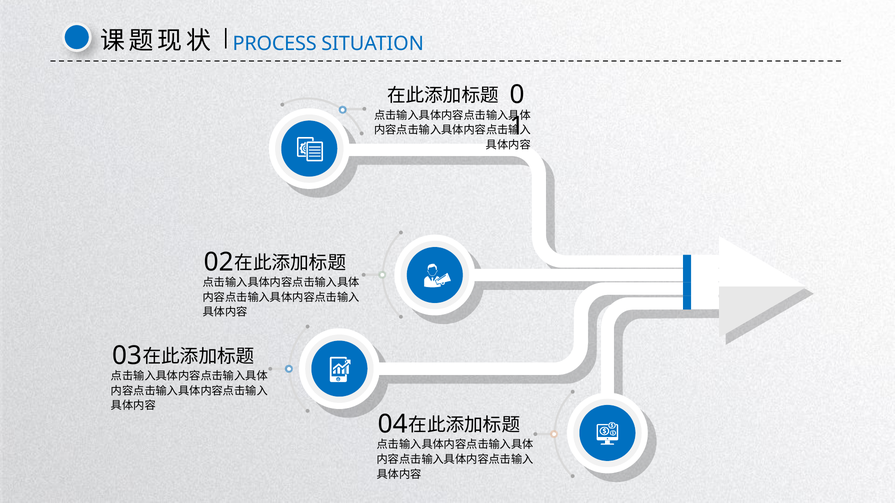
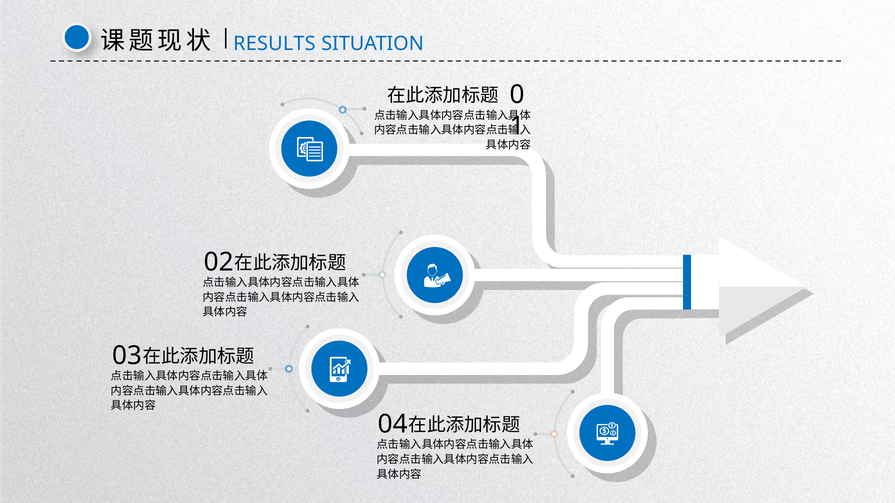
PROCESS: PROCESS -> RESULTS
